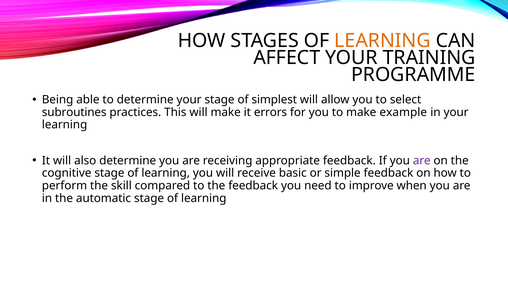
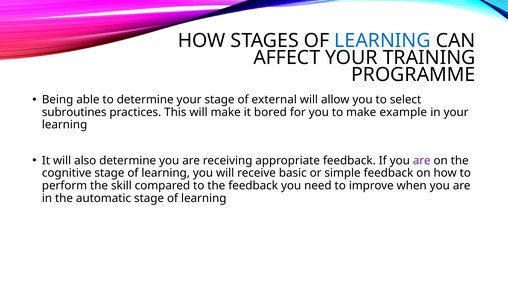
LEARNING at (383, 41) colour: orange -> blue
simplest: simplest -> external
errors: errors -> bored
